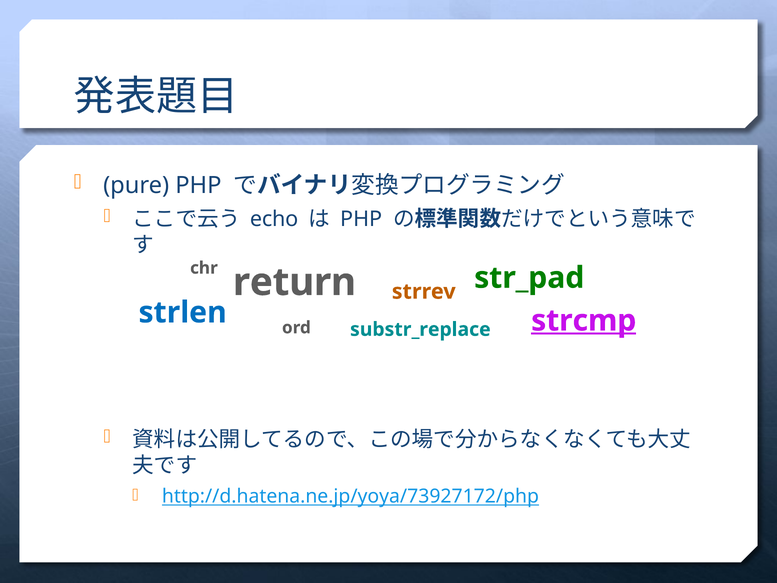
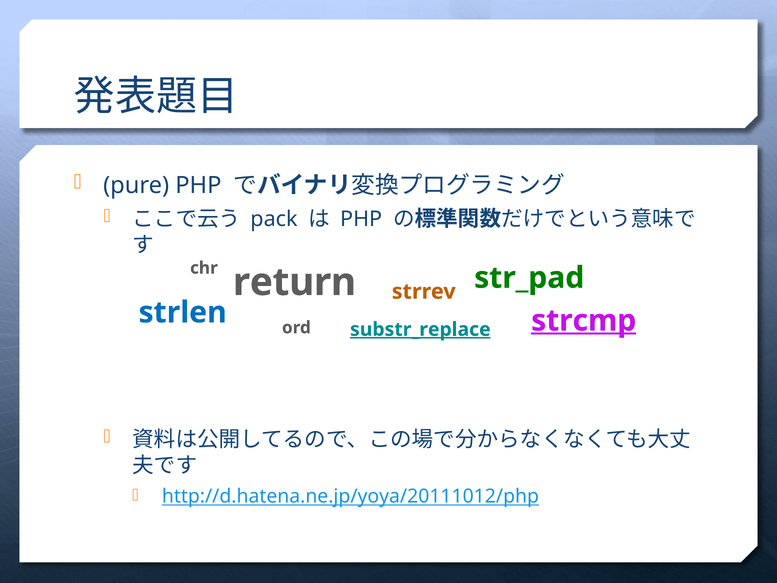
echo: echo -> pack
substr_replace underline: none -> present
http://d.hatena.ne.jp/yoya/73927172/php: http://d.hatena.ne.jp/yoya/73927172/php -> http://d.hatena.ne.jp/yoya/20111012/php
